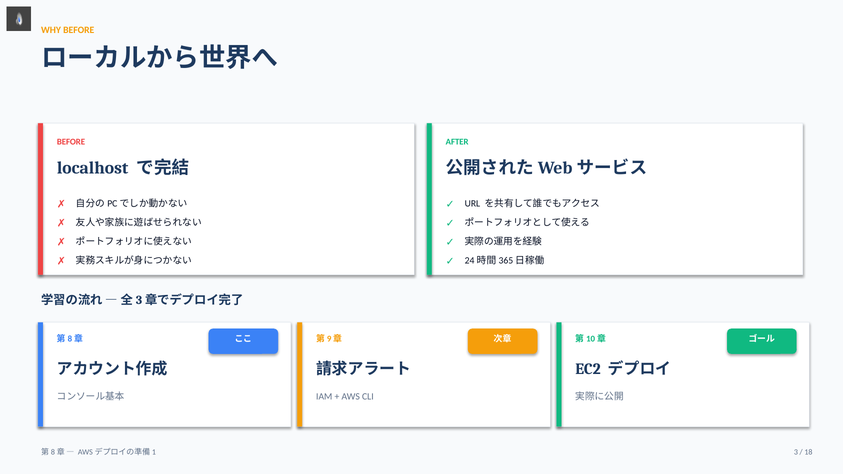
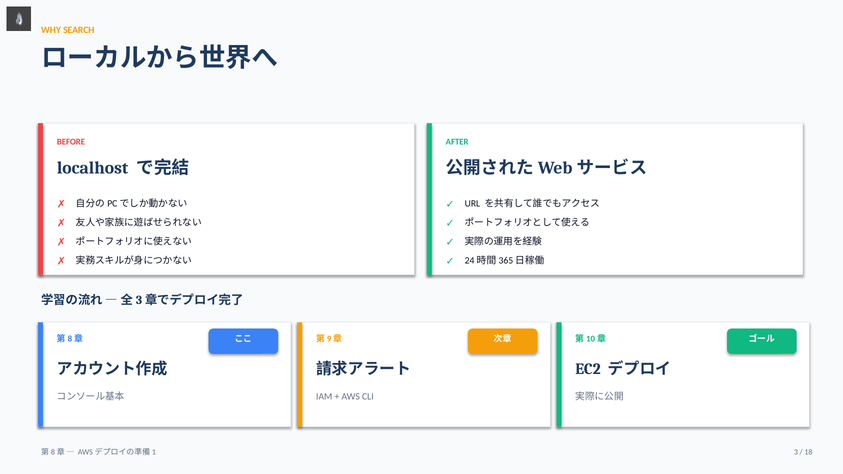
WHY BEFORE: BEFORE -> SEARCH
